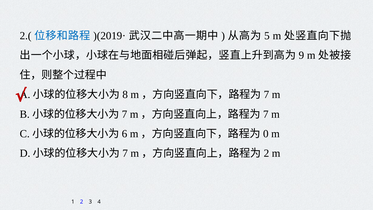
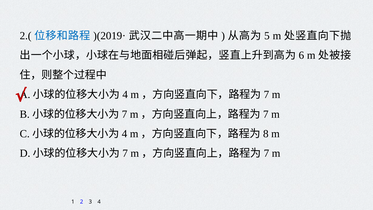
9: 9 -> 6
8 at (125, 94): 8 -> 4
6 at (125, 134): 6 -> 4
0: 0 -> 8
2 at (266, 153): 2 -> 7
